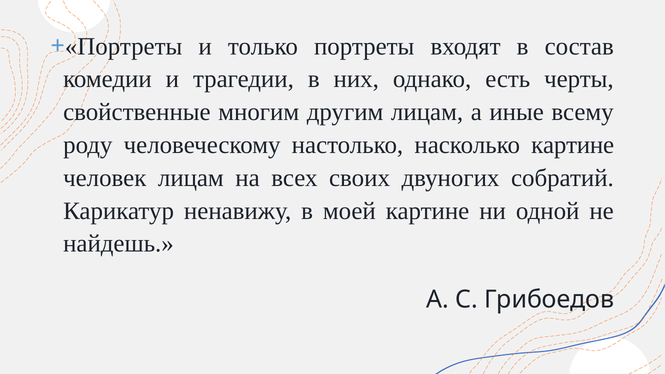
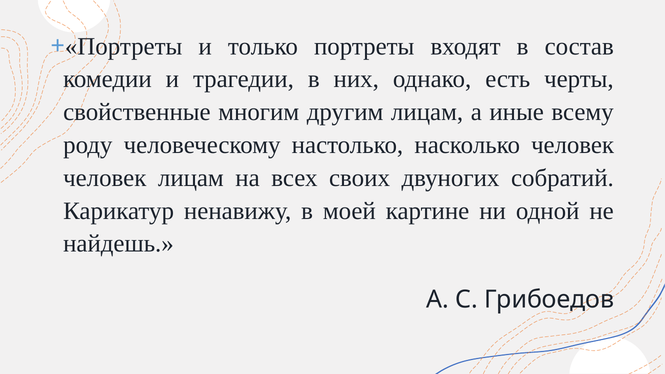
насколько картине: картине -> человек
